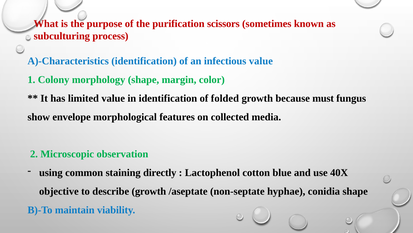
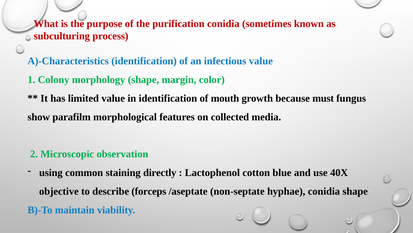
purification scissors: scissors -> conidia
folded: folded -> mouth
envelope: envelope -> parafilm
describe growth: growth -> forceps
